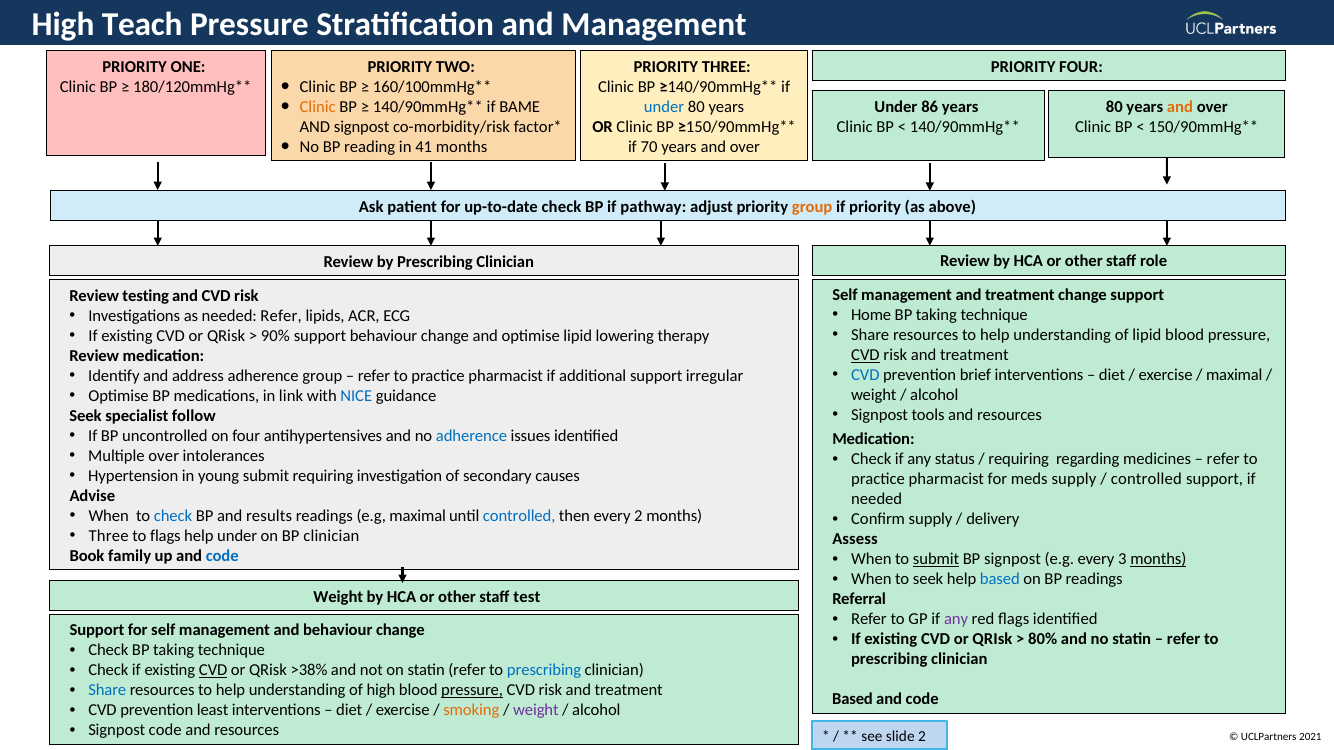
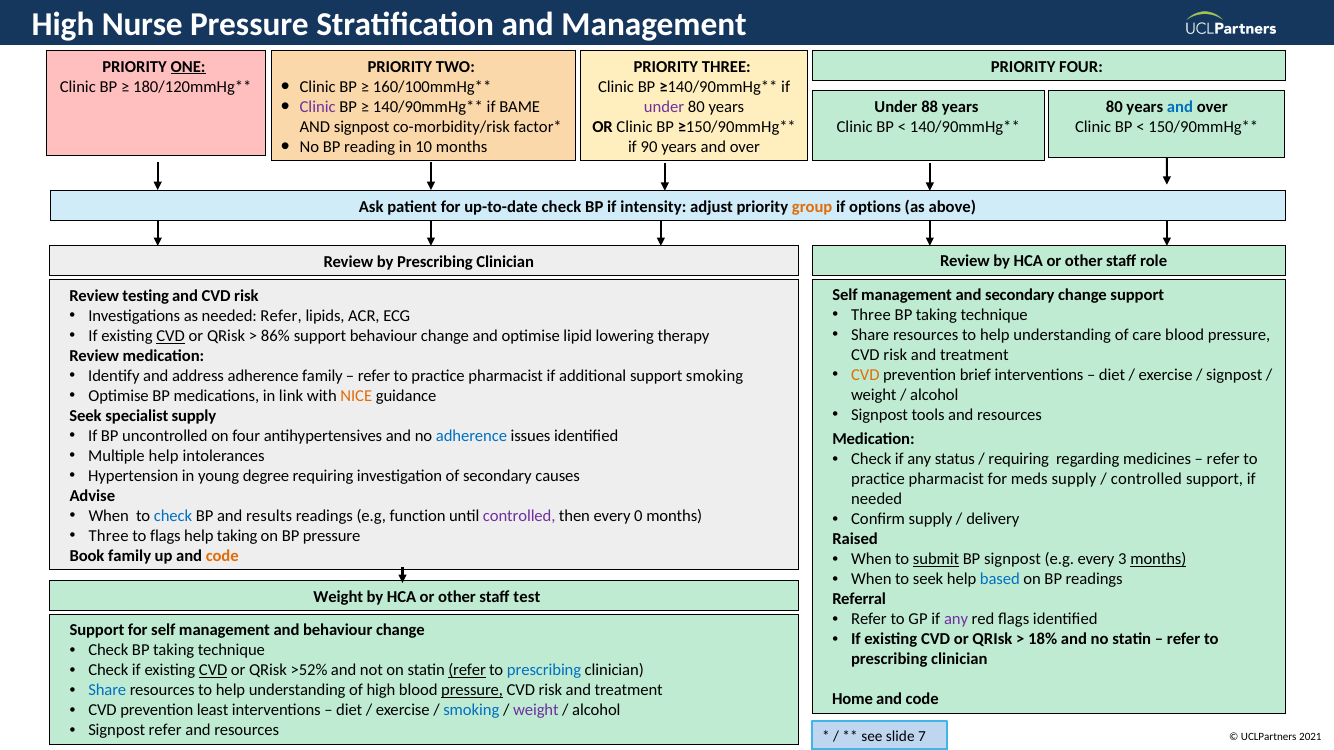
Teach: Teach -> Nurse
ONE underline: none -> present
Clinic at (318, 107) colour: orange -> purple
under at (664, 107) colour: blue -> purple
86: 86 -> 88
and at (1180, 107) colour: orange -> blue
41: 41 -> 10
70: 70 -> 90
pathway: pathway -> intensity
if priority: priority -> options
management and treatment: treatment -> secondary
Home at (871, 316): Home -> Three
of lipid: lipid -> care
CVD at (171, 336) underline: none -> present
90%: 90% -> 86%
CVD at (865, 356) underline: present -> none
CVD at (865, 376) colour: blue -> orange
maximal at (1234, 376): maximal -> signpost
adherence group: group -> family
support irregular: irregular -> smoking
NICE colour: blue -> orange
specialist follow: follow -> supply
Multiple over: over -> help
young submit: submit -> degree
e.g maximal: maximal -> function
controlled at (519, 516) colour: blue -> purple
every 2: 2 -> 0
help under: under -> taking
BP clinician: clinician -> pressure
Assess: Assess -> Raised
code at (222, 556) colour: blue -> orange
80%: 80% -> 18%
>38%: >38% -> >52%
refer at (467, 671) underline: none -> present
Based at (853, 700): Based -> Home
smoking at (471, 711) colour: orange -> blue
Signpost code: code -> refer
slide 2: 2 -> 7
